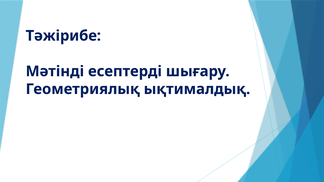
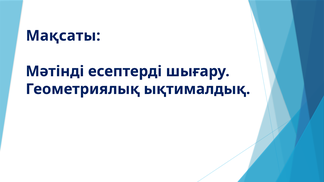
Тәжірибе: Тәжірибе -> Мақсаты
